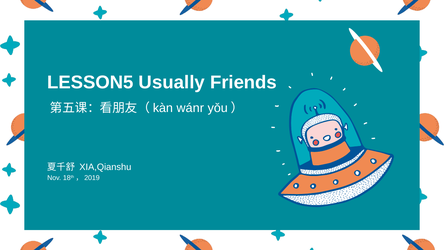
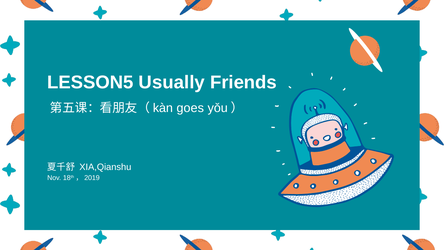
wánr: wánr -> goes
